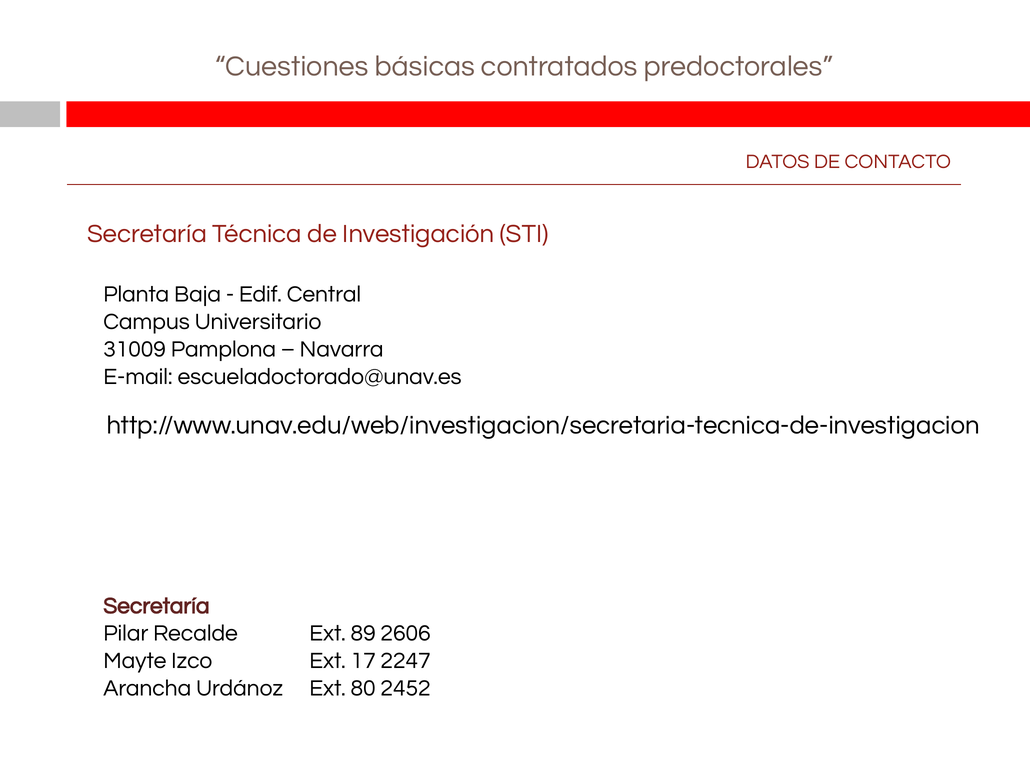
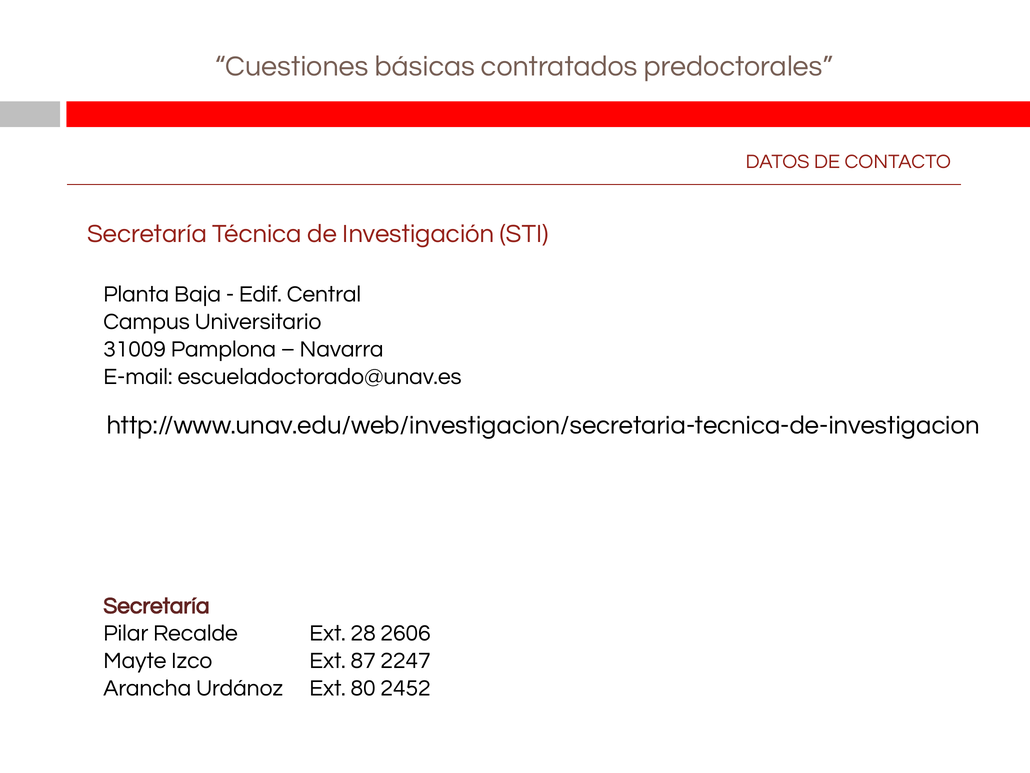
89: 89 -> 28
17: 17 -> 87
